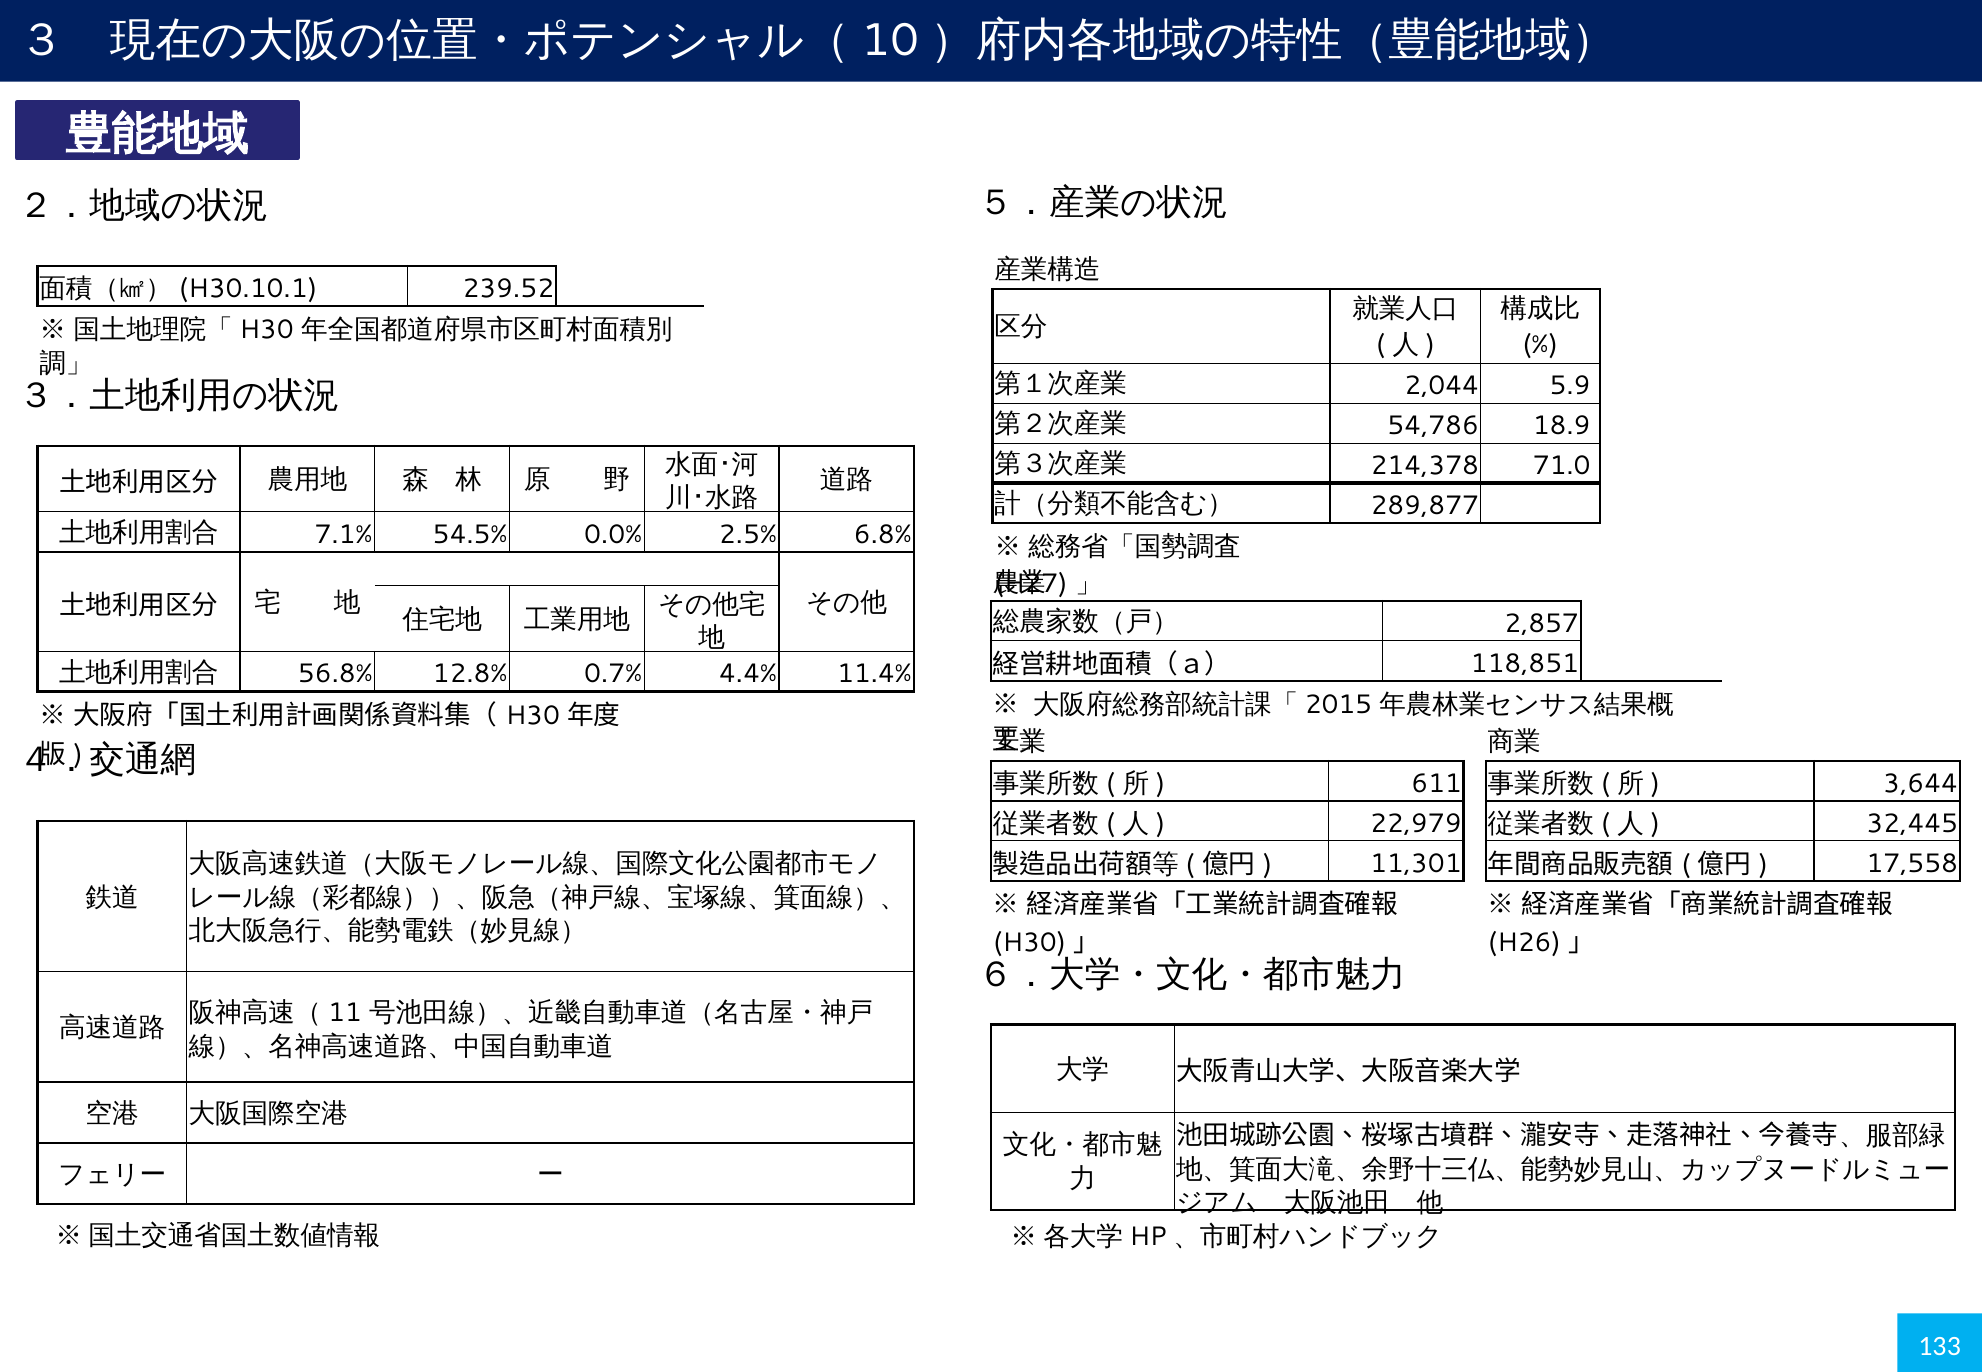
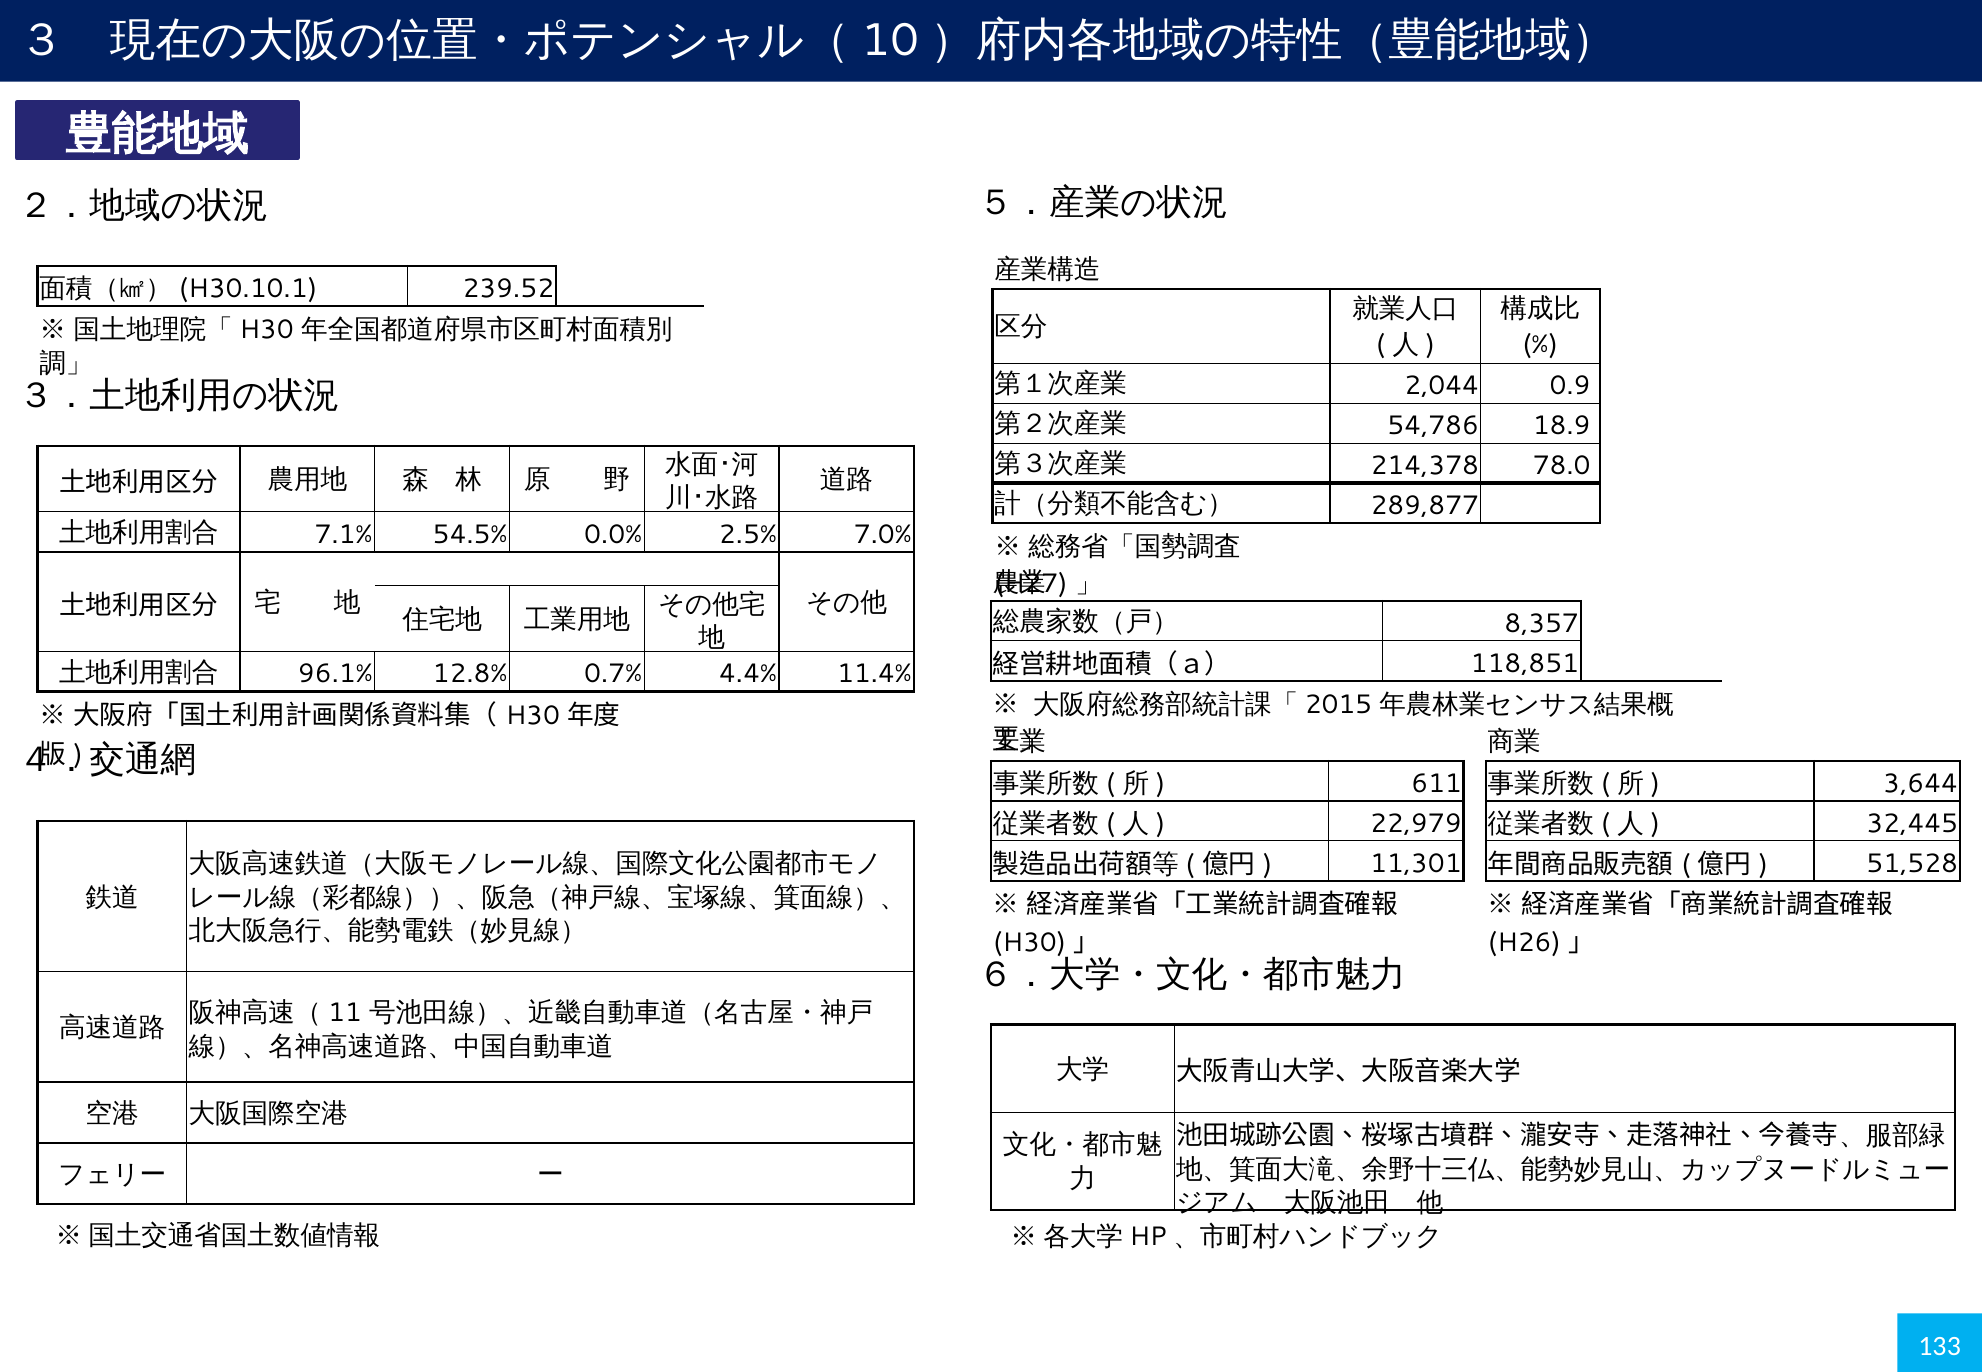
5.9: 5.9 -> 0.9
71.0: 71.0 -> 78.0
6.8%: 6.8% -> 7.0%
2,857: 2,857 -> 8,357
56.8%: 56.8% -> 96.1%
17,558: 17,558 -> 51,528
